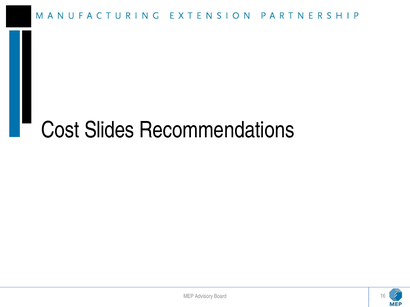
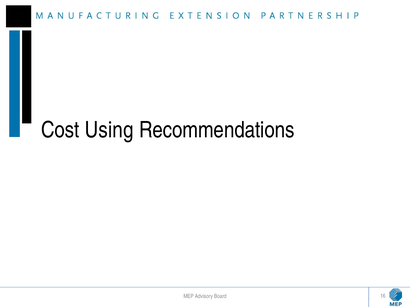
Slides: Slides -> Using
